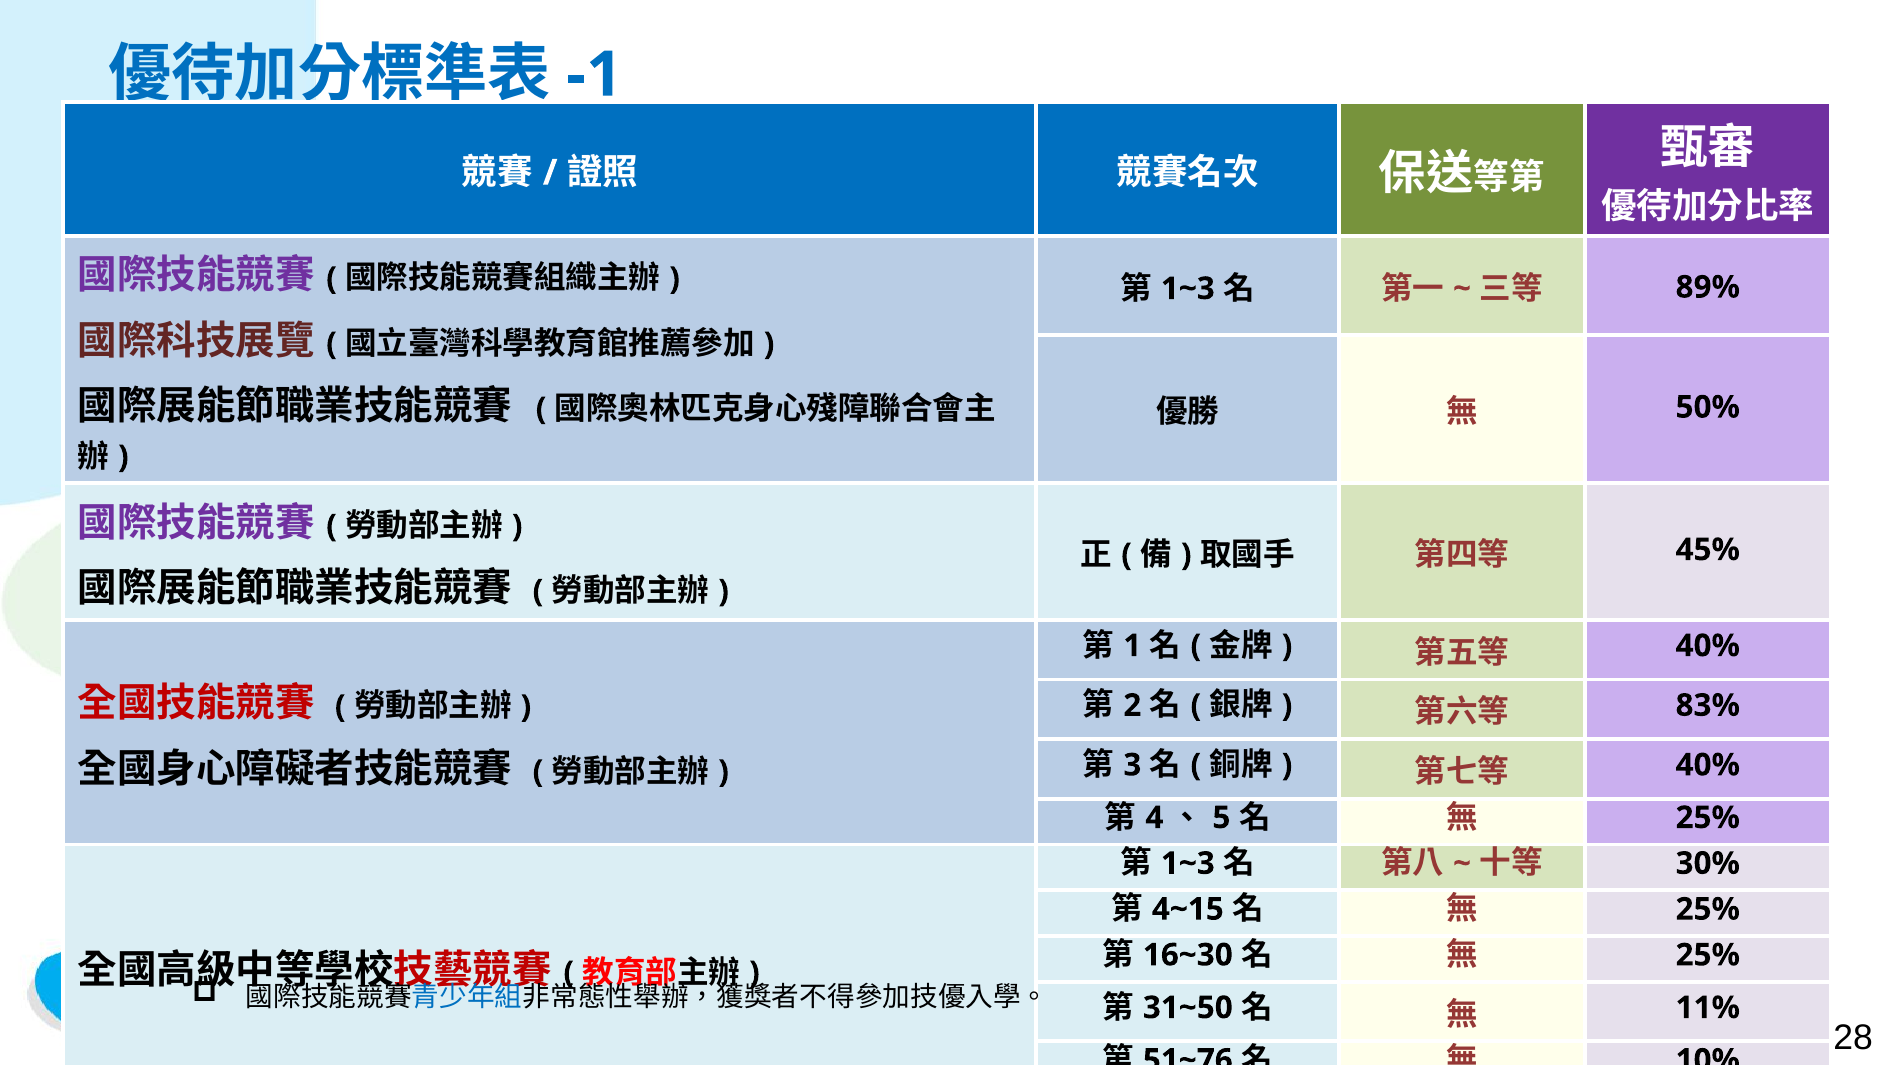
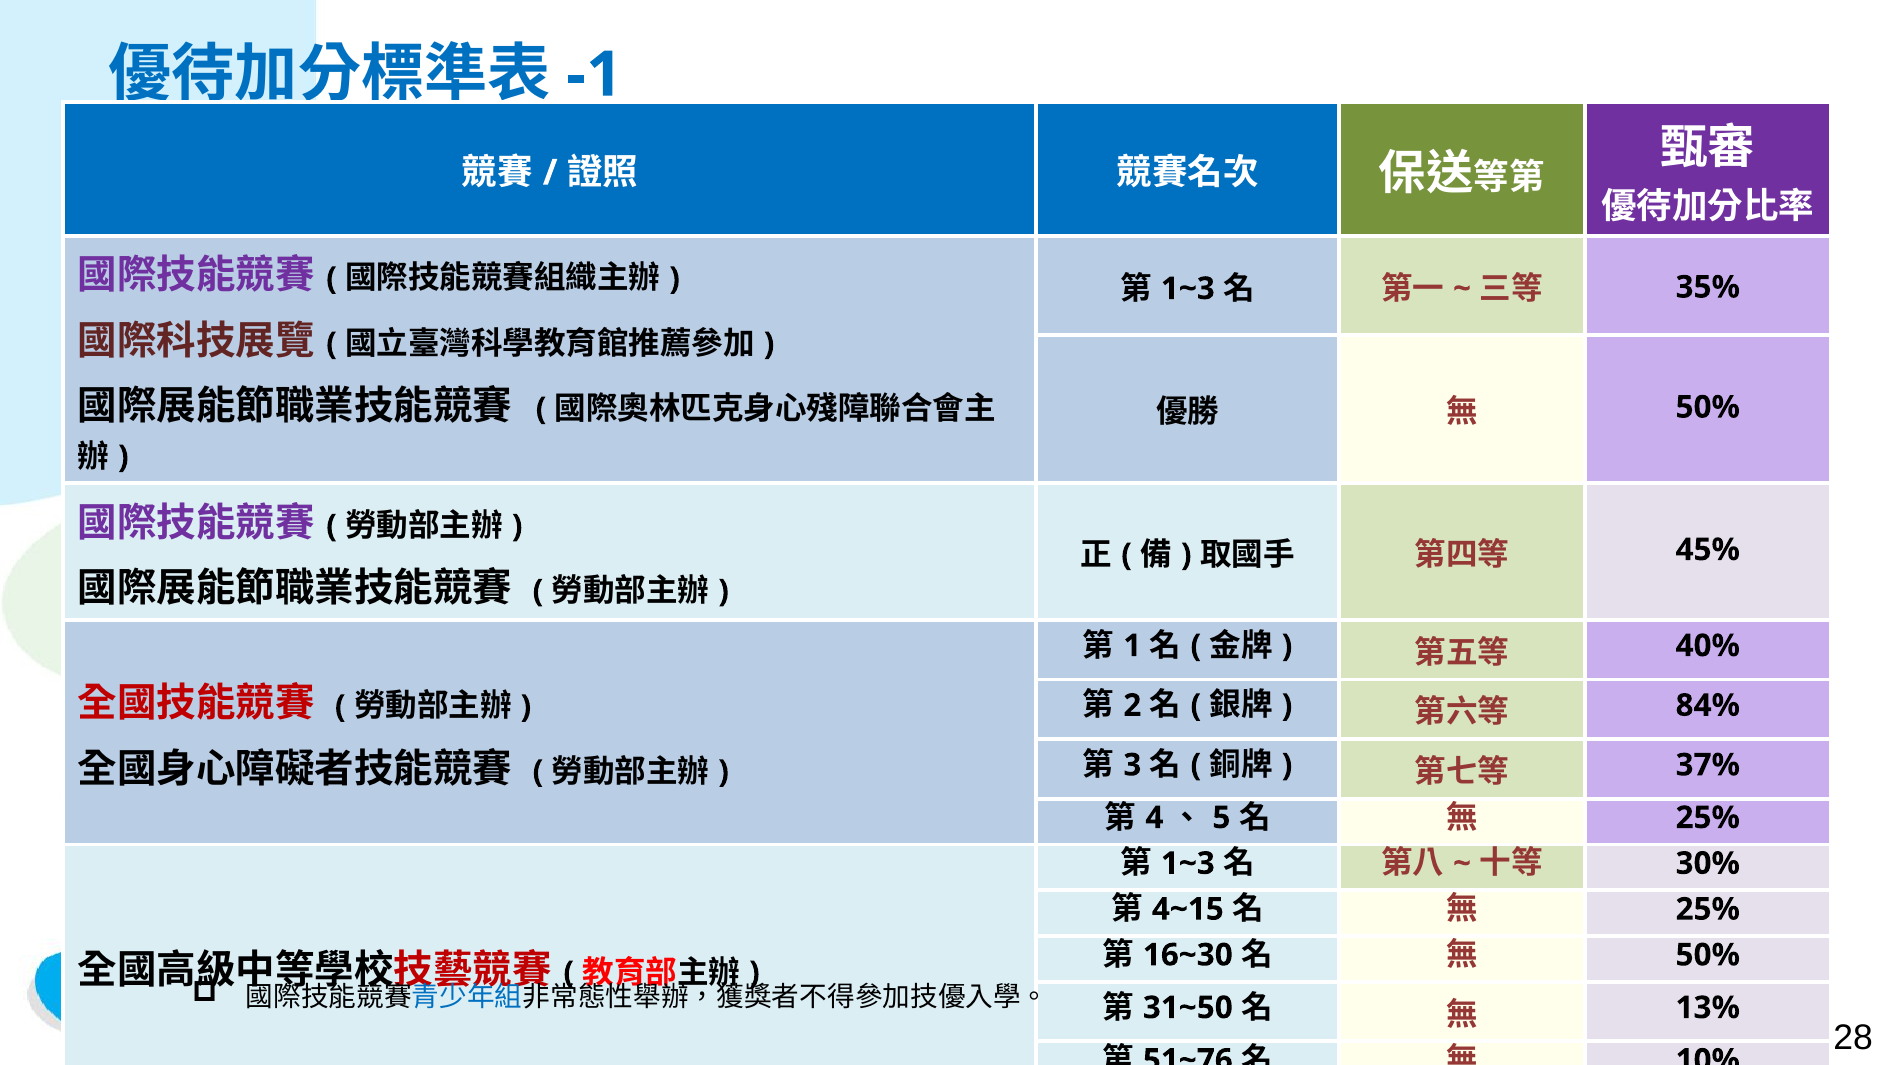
89%: 89% -> 35%
83%: 83% -> 84%
40% at (1708, 765): 40% -> 37%
25% at (1708, 955): 25% -> 50%
11%: 11% -> 13%
